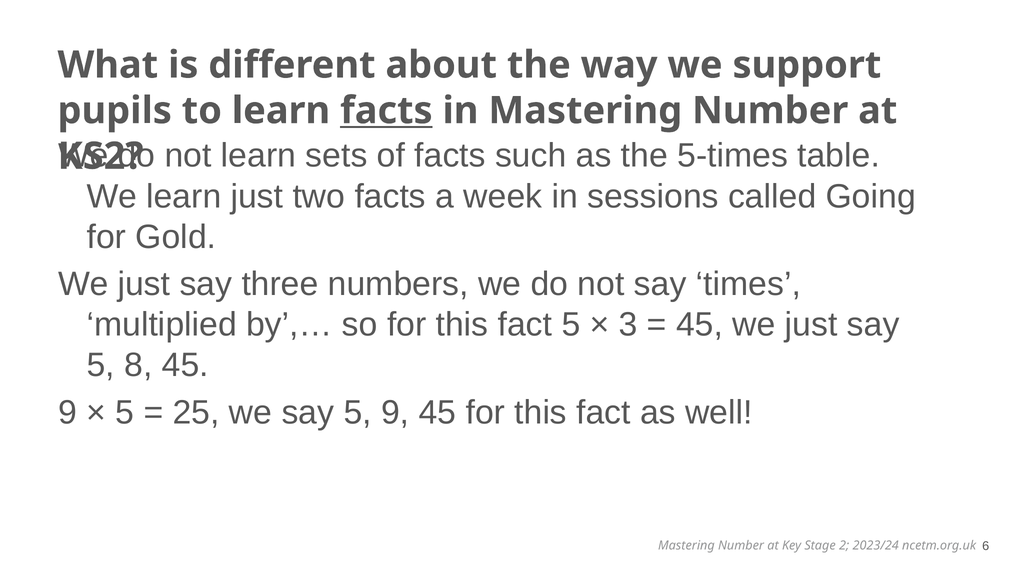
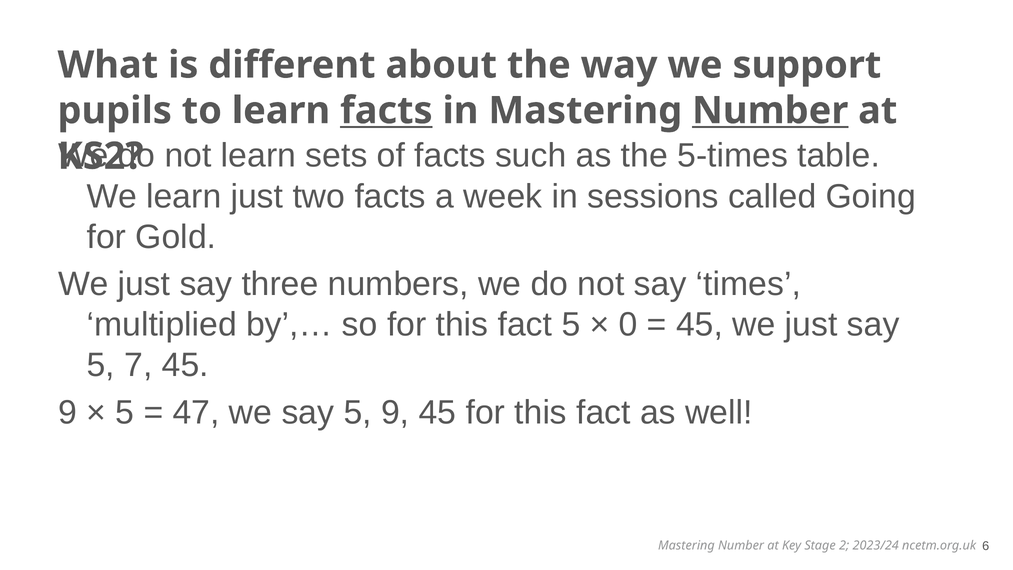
Number at (770, 111) underline: none -> present
3: 3 -> 0
8: 8 -> 7
25: 25 -> 47
